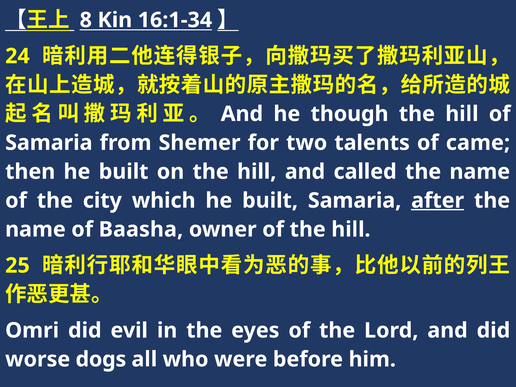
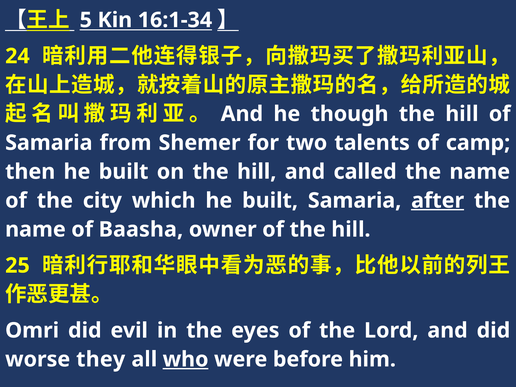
8: 8 -> 5
came: came -> camp
dogs: dogs -> they
who underline: none -> present
